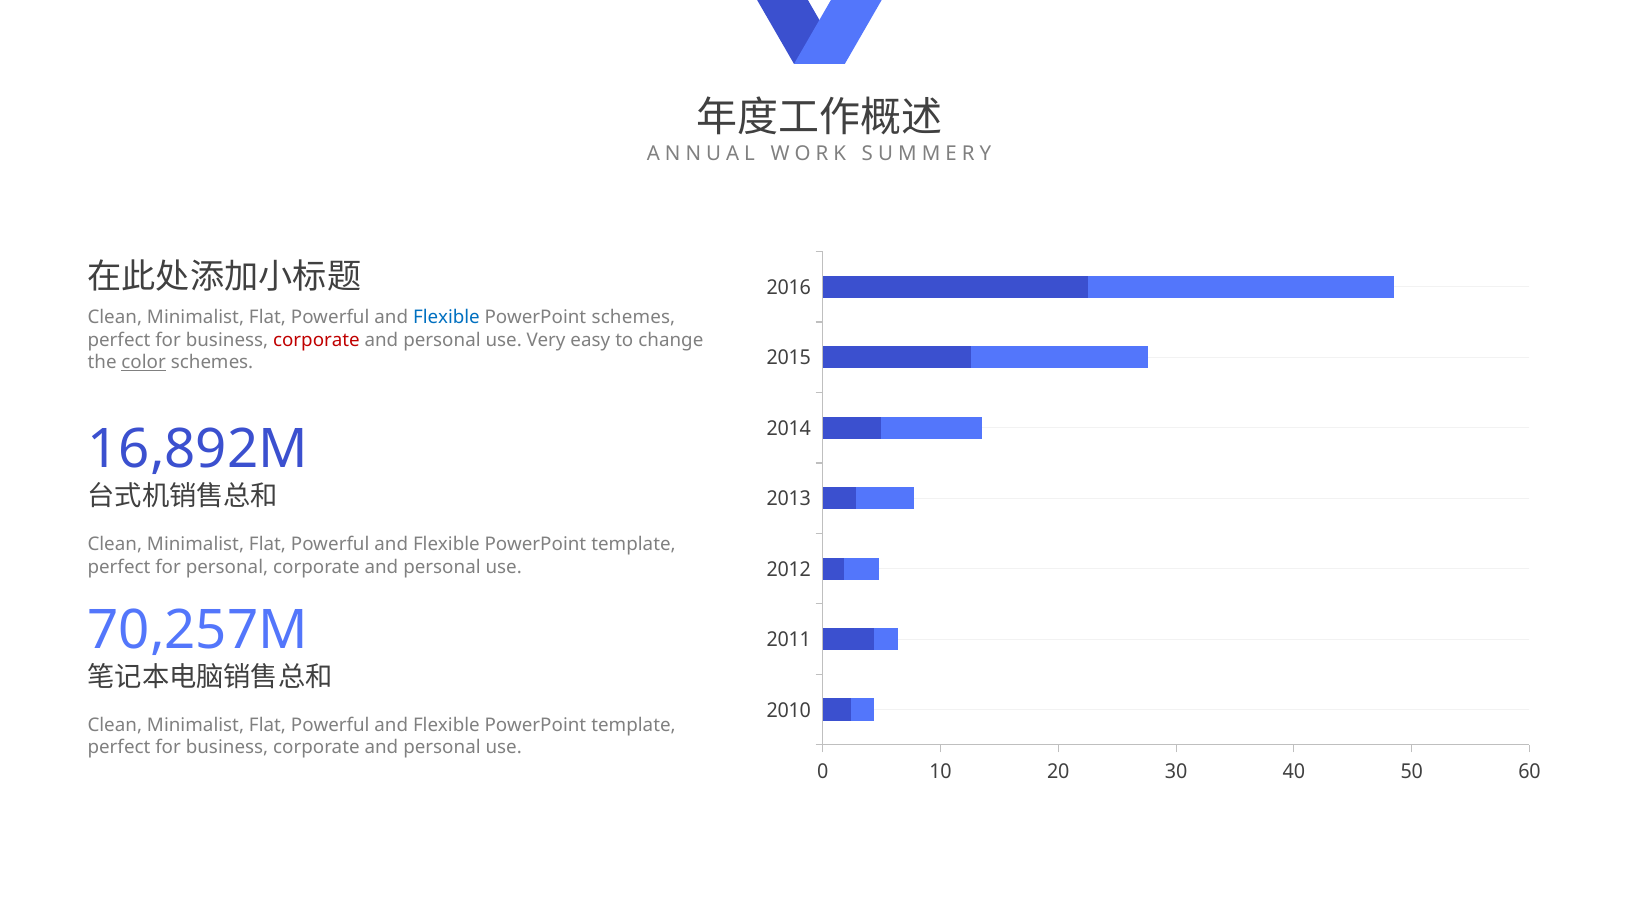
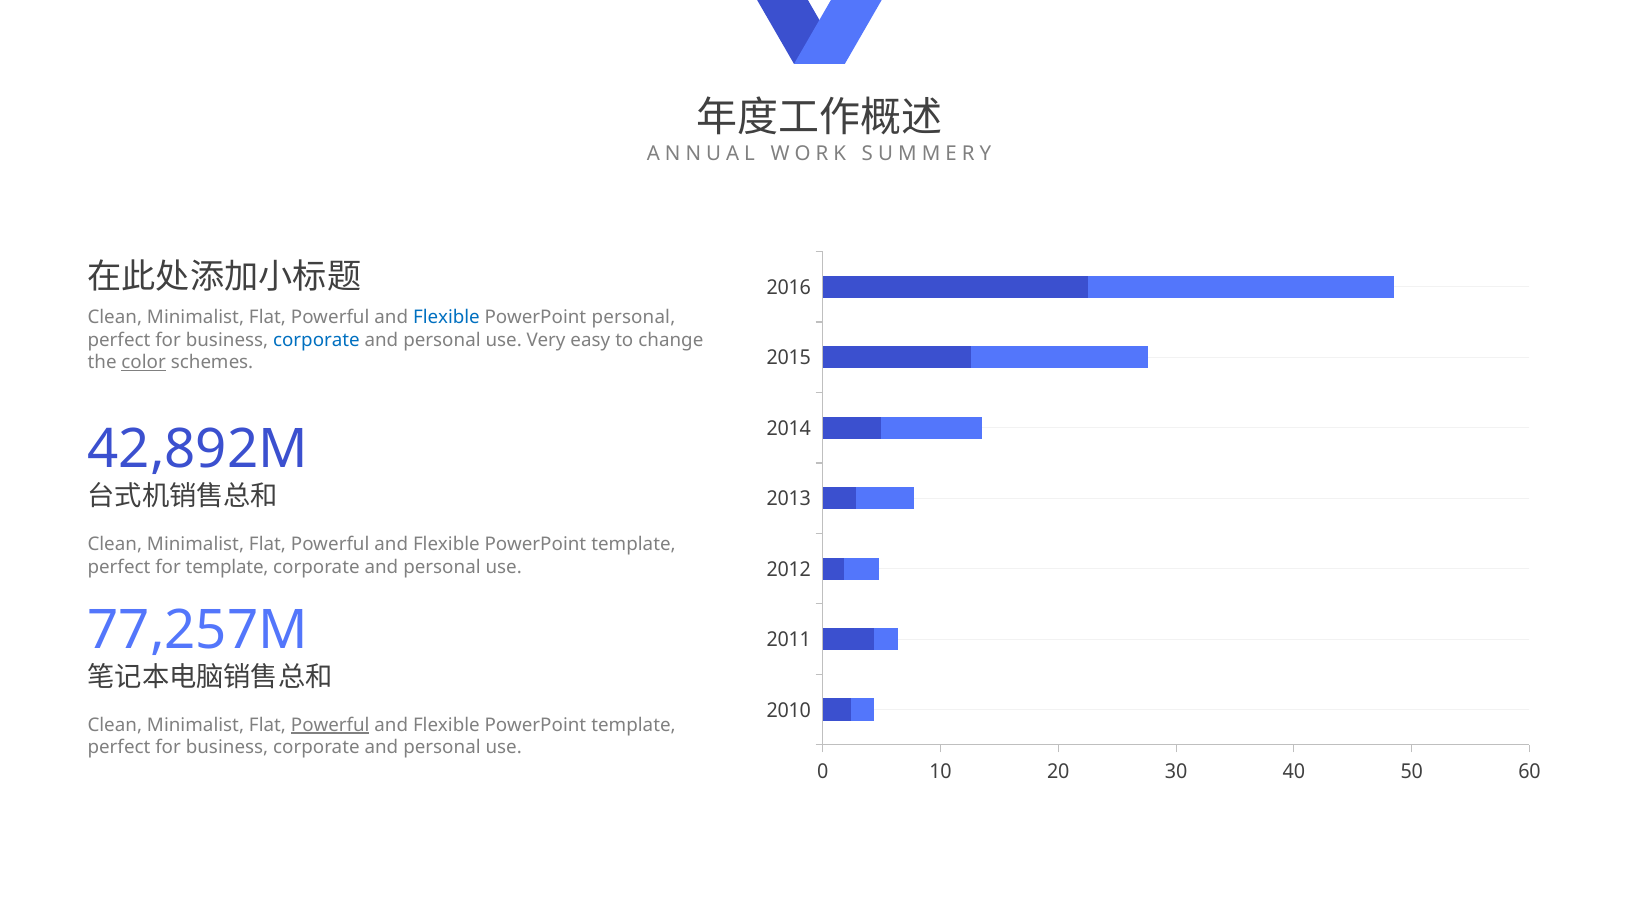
PowerPoint schemes: schemes -> personal
corporate at (316, 340) colour: red -> blue
16,892M: 16,892M -> 42,892M
for personal: personal -> template
70,257M: 70,257M -> 77,257M
Powerful at (330, 725) underline: none -> present
